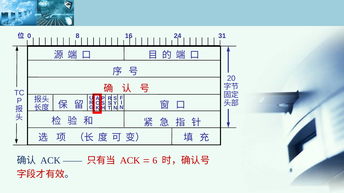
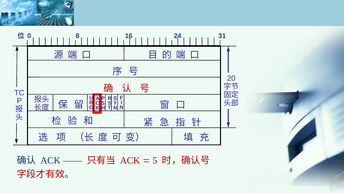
6: 6 -> 5
